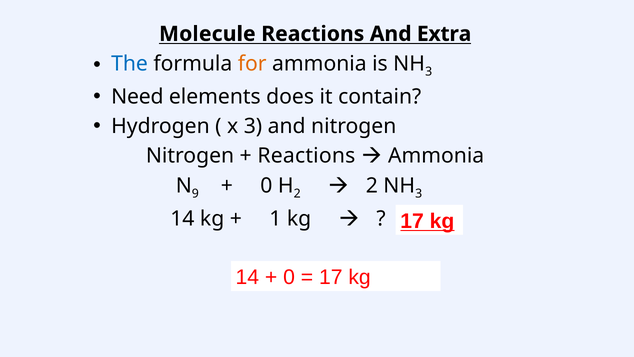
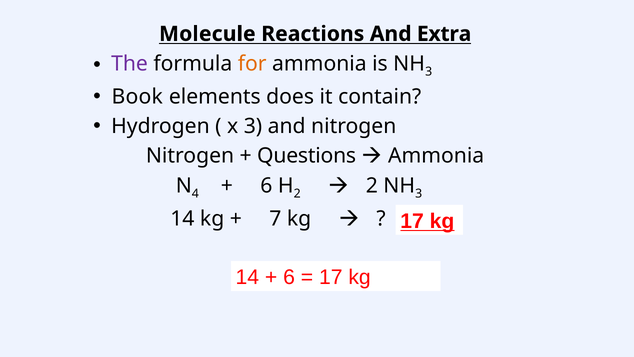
The colour: blue -> purple
Need: Need -> Book
Reactions at (306, 156): Reactions -> Questions
9: 9 -> 4
0 at (266, 185): 0 -> 6
1: 1 -> 7
0 at (289, 277): 0 -> 6
